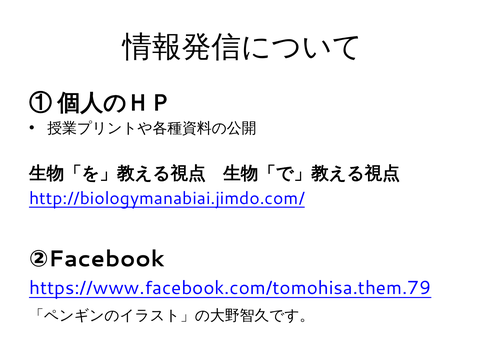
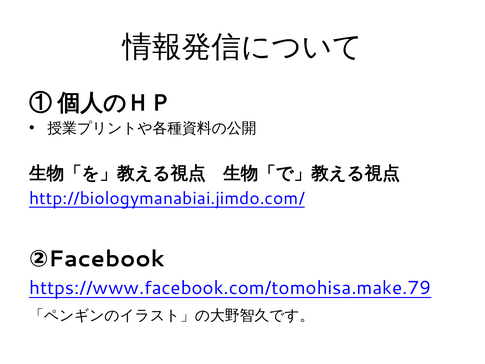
https://www.facebook.com/tomohisa.them.79: https://www.facebook.com/tomohisa.them.79 -> https://www.facebook.com/tomohisa.make.79
